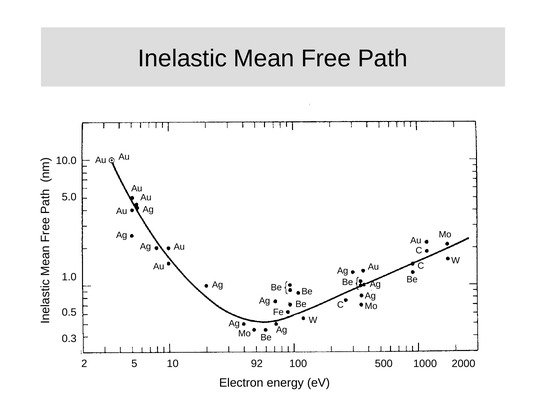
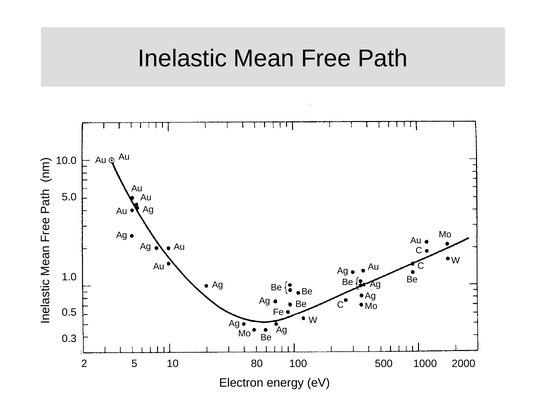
92: 92 -> 80
